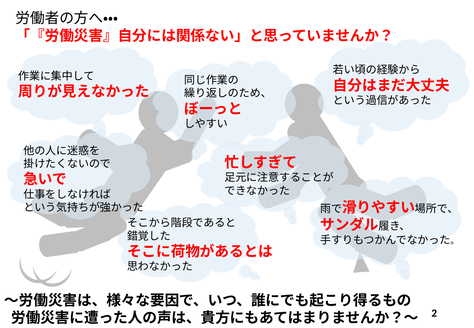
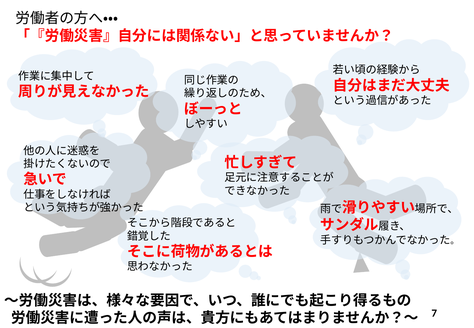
2: 2 -> 7
